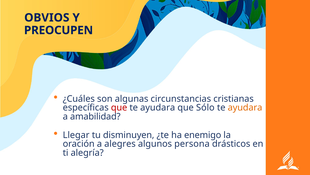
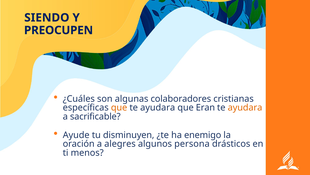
OBVIOS: OBVIOS -> SIENDO
circunstancias: circunstancias -> colaboradores
que at (119, 107) colour: red -> orange
Sólo: Sólo -> Eran
amabilidad: amabilidad -> sacrificable
Llegar: Llegar -> Ayude
alegría: alegría -> menos
